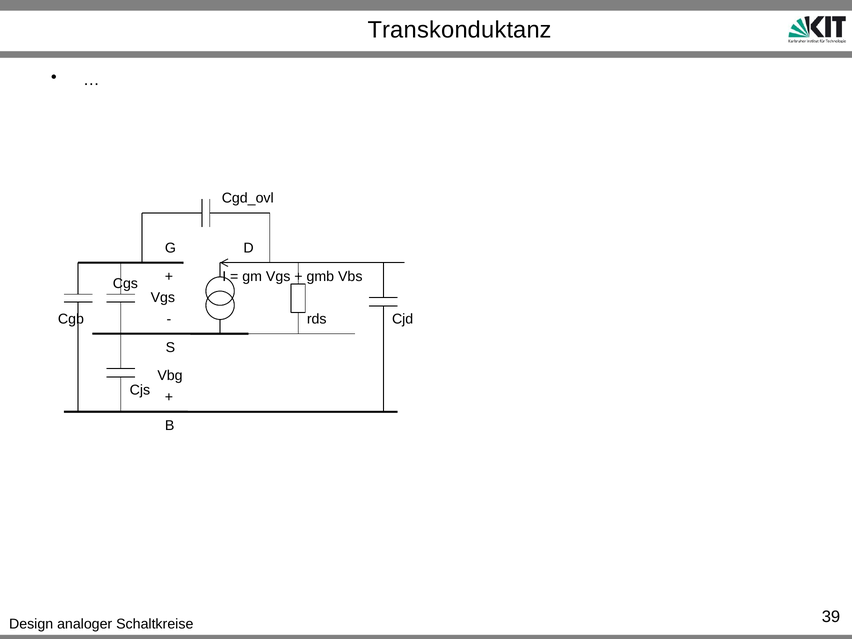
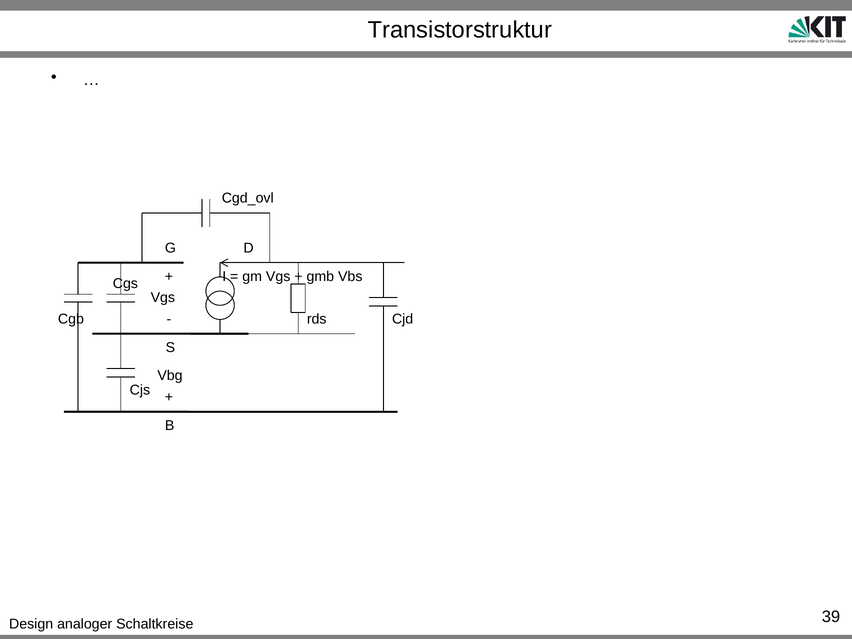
Transkonduktanz: Transkonduktanz -> Transistorstruktur
